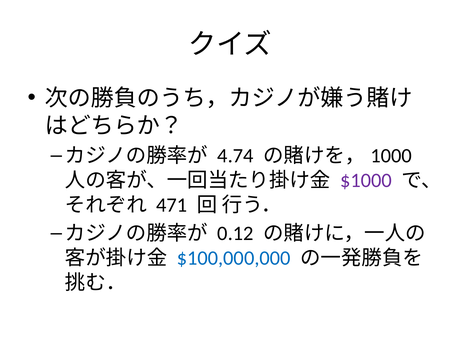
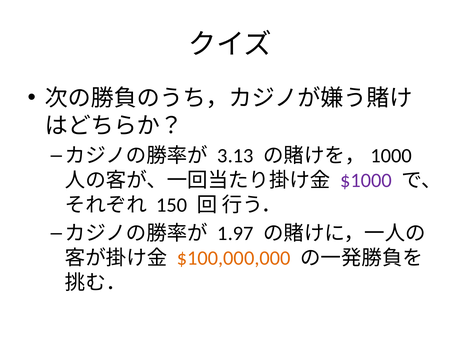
4.74: 4.74 -> 3.13
471: 471 -> 150
0.12: 0.12 -> 1.97
$100,000,000 colour: blue -> orange
